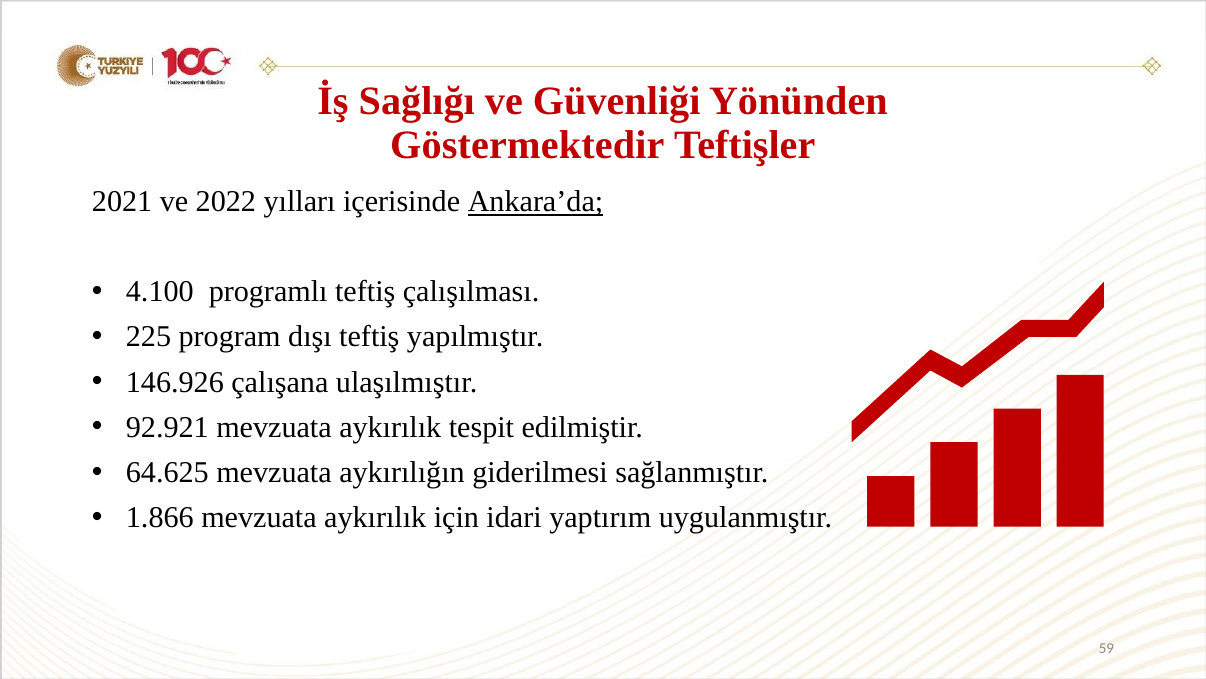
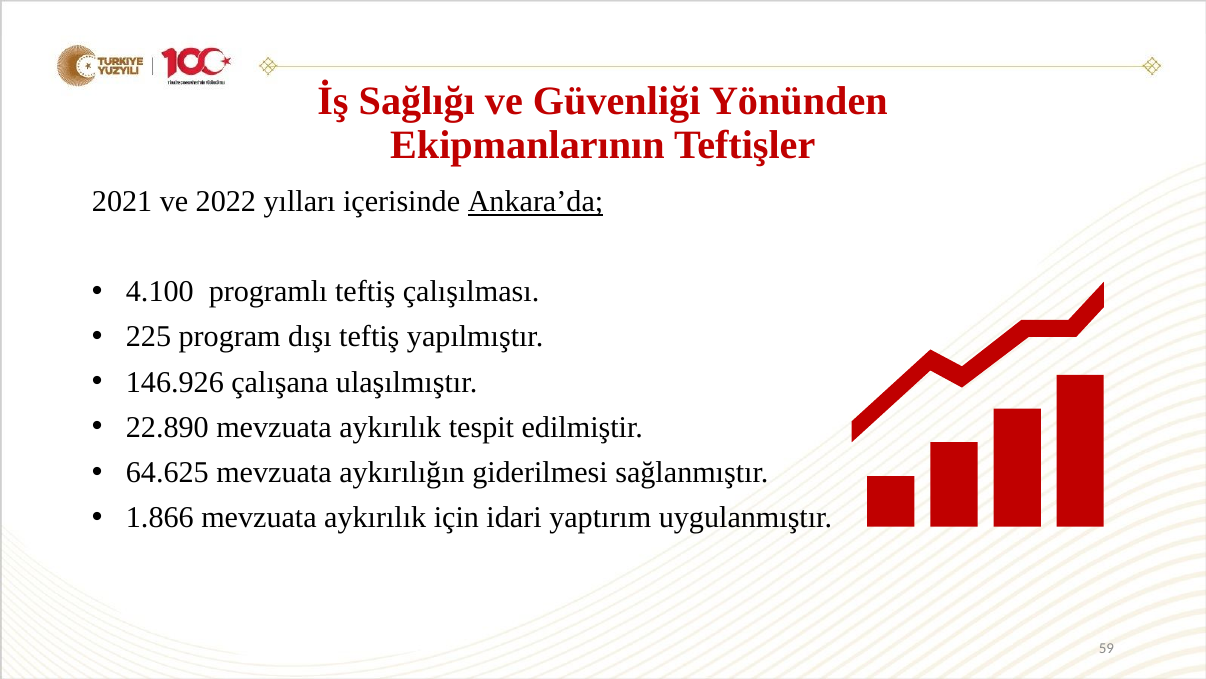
Göstermektedir: Göstermektedir -> Ekipmanlarının
92.921: 92.921 -> 22.890
